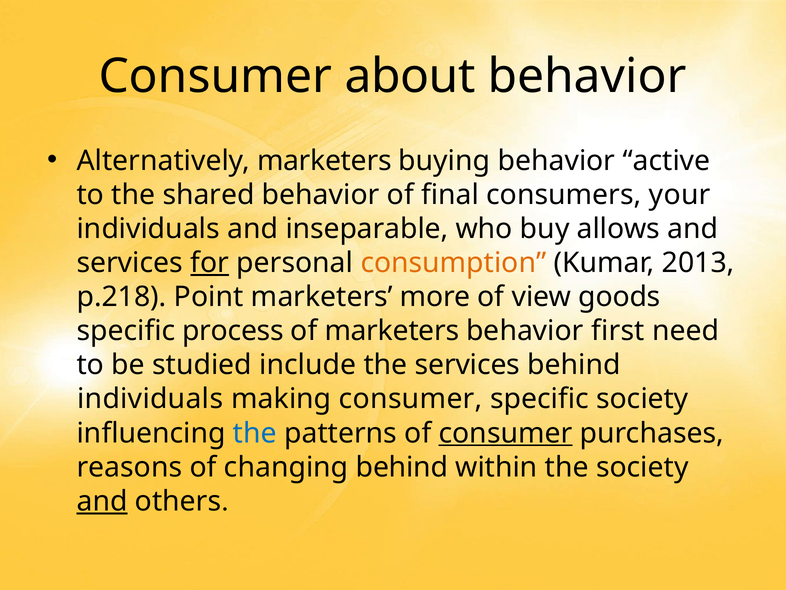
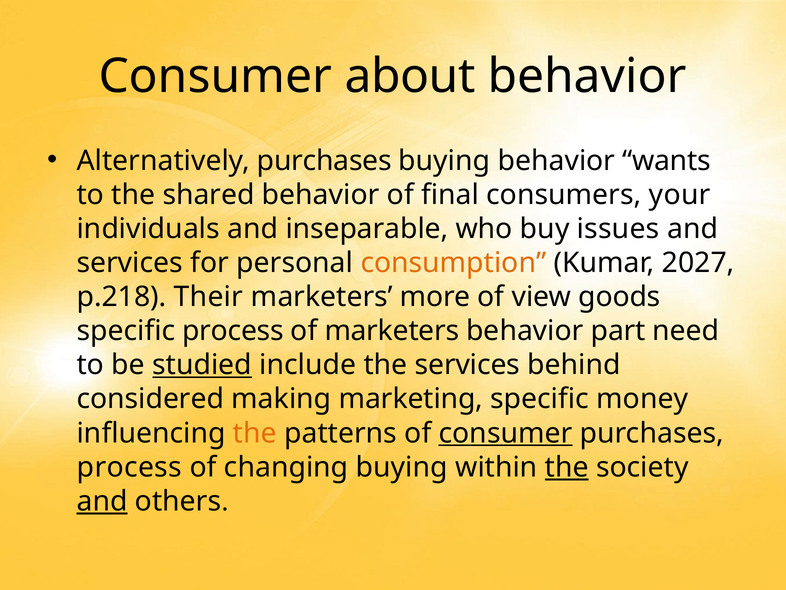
Alternatively marketers: marketers -> purchases
active: active -> wants
allows: allows -> issues
for underline: present -> none
2013: 2013 -> 2027
Point: Point -> Their
first: first -> part
studied underline: none -> present
individuals at (150, 399): individuals -> considered
making consumer: consumer -> marketing
specific society: society -> money
the at (255, 433) colour: blue -> orange
reasons at (129, 467): reasons -> process
changing behind: behind -> buying
the at (567, 467) underline: none -> present
